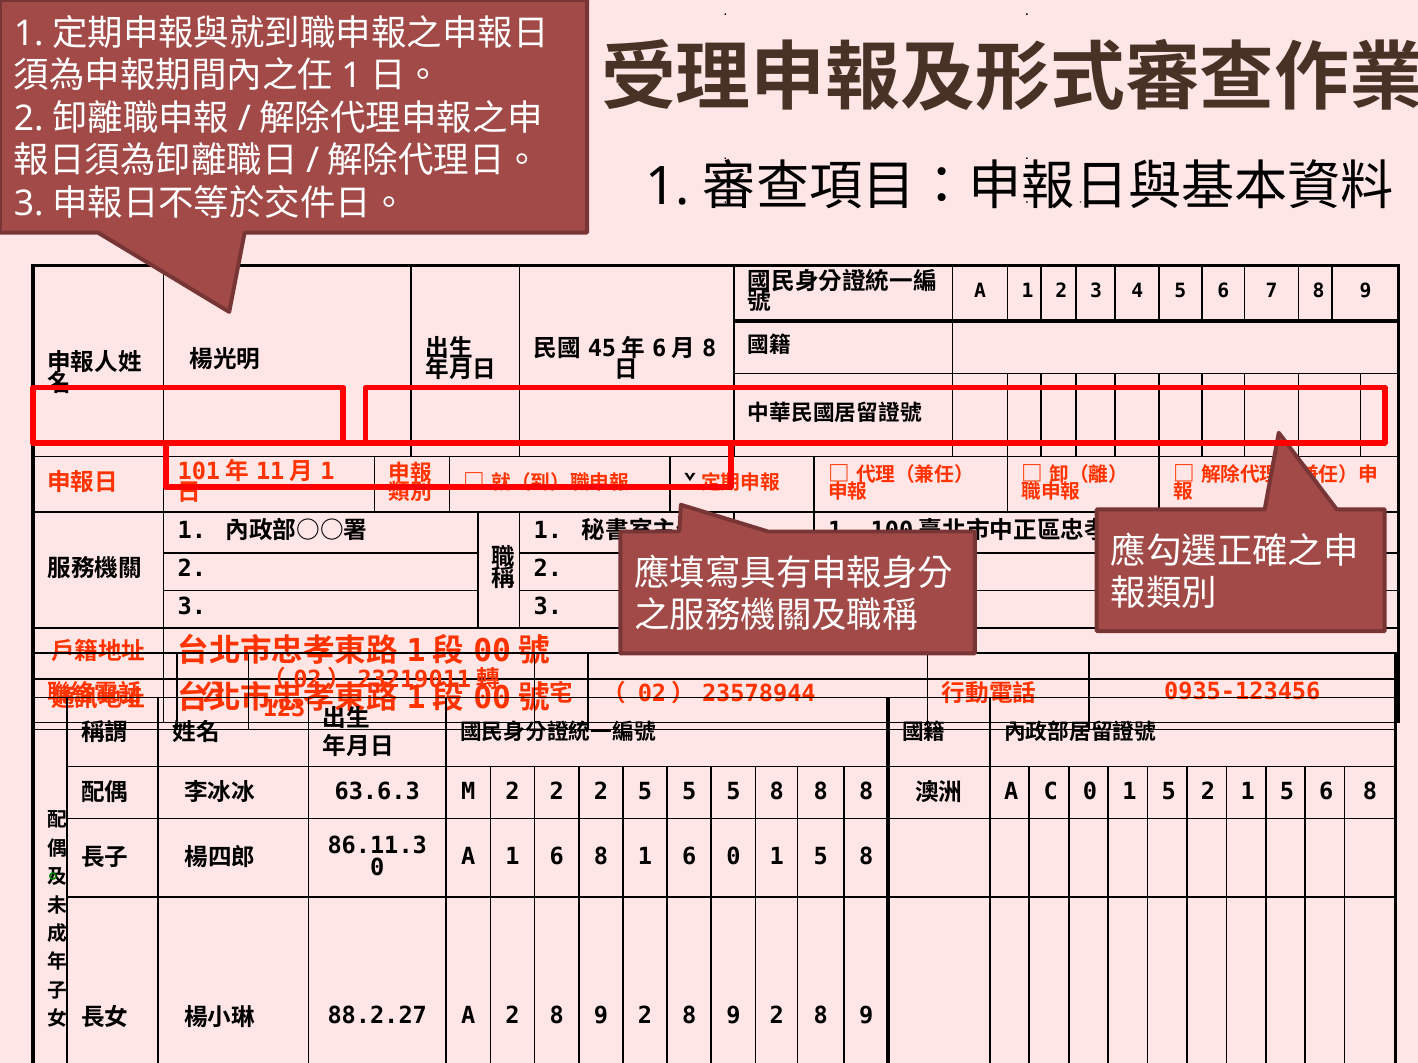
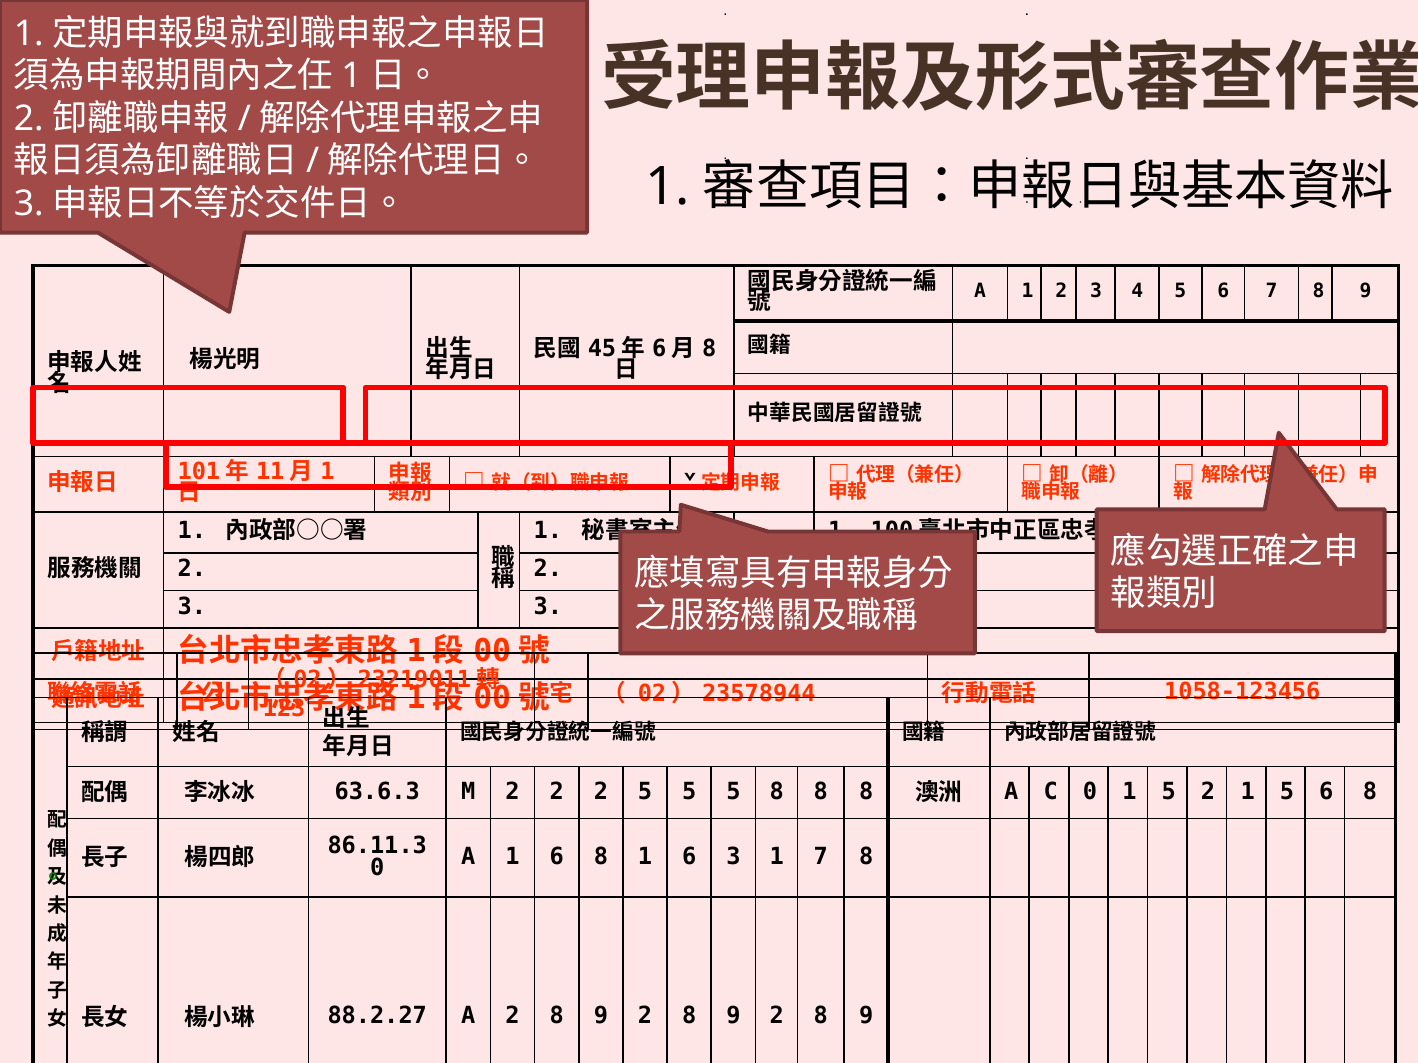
0935-123456: 0935-123456 -> 1058-123456
6 0: 0 -> 3
5 at (821, 857): 5 -> 7
